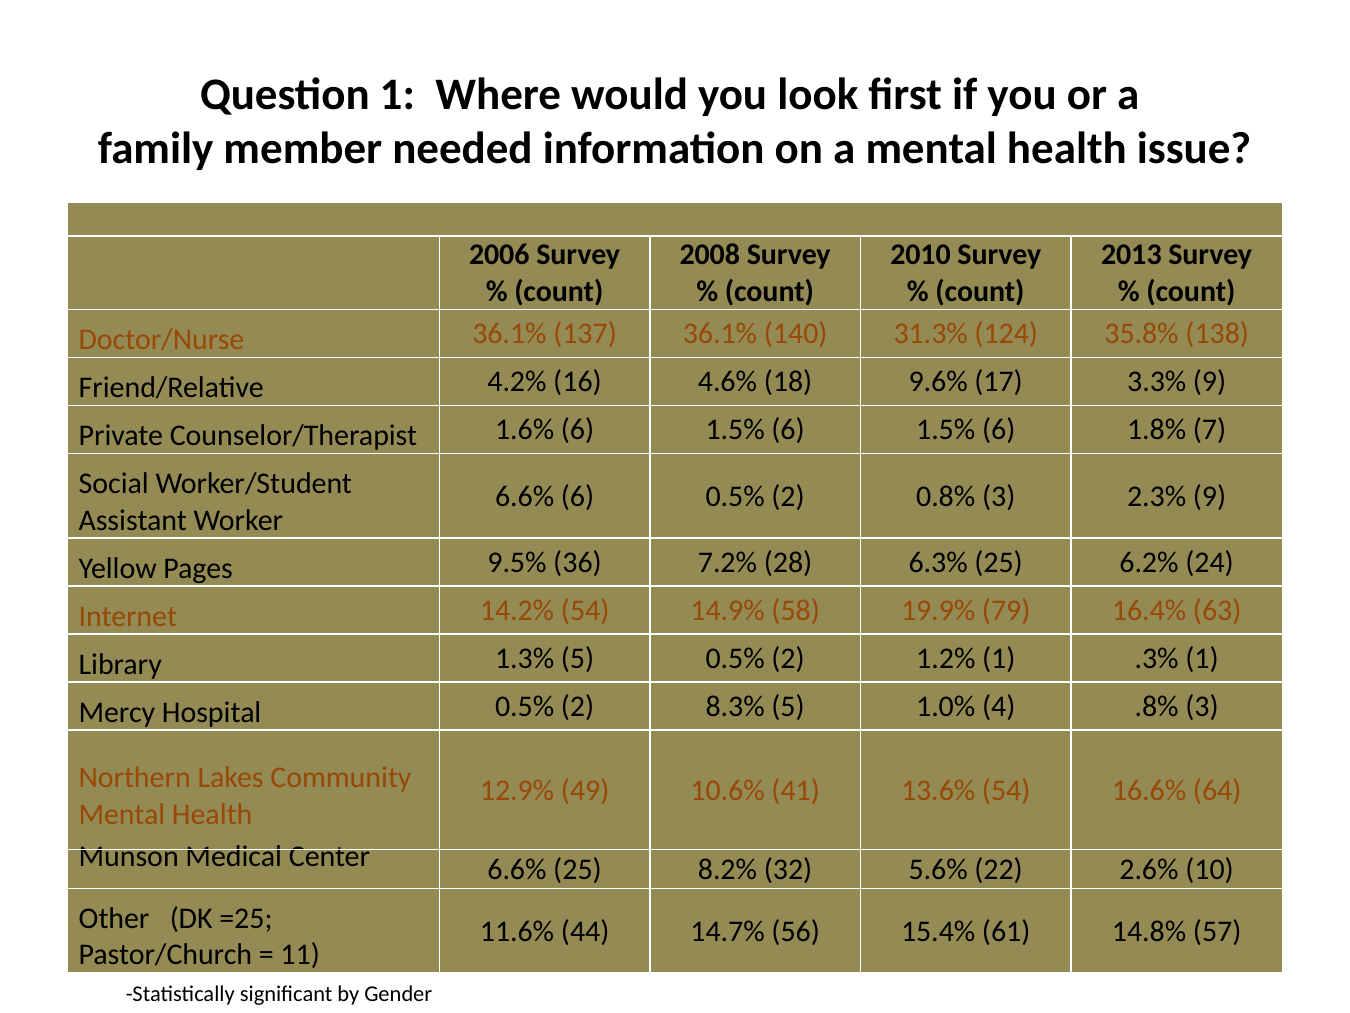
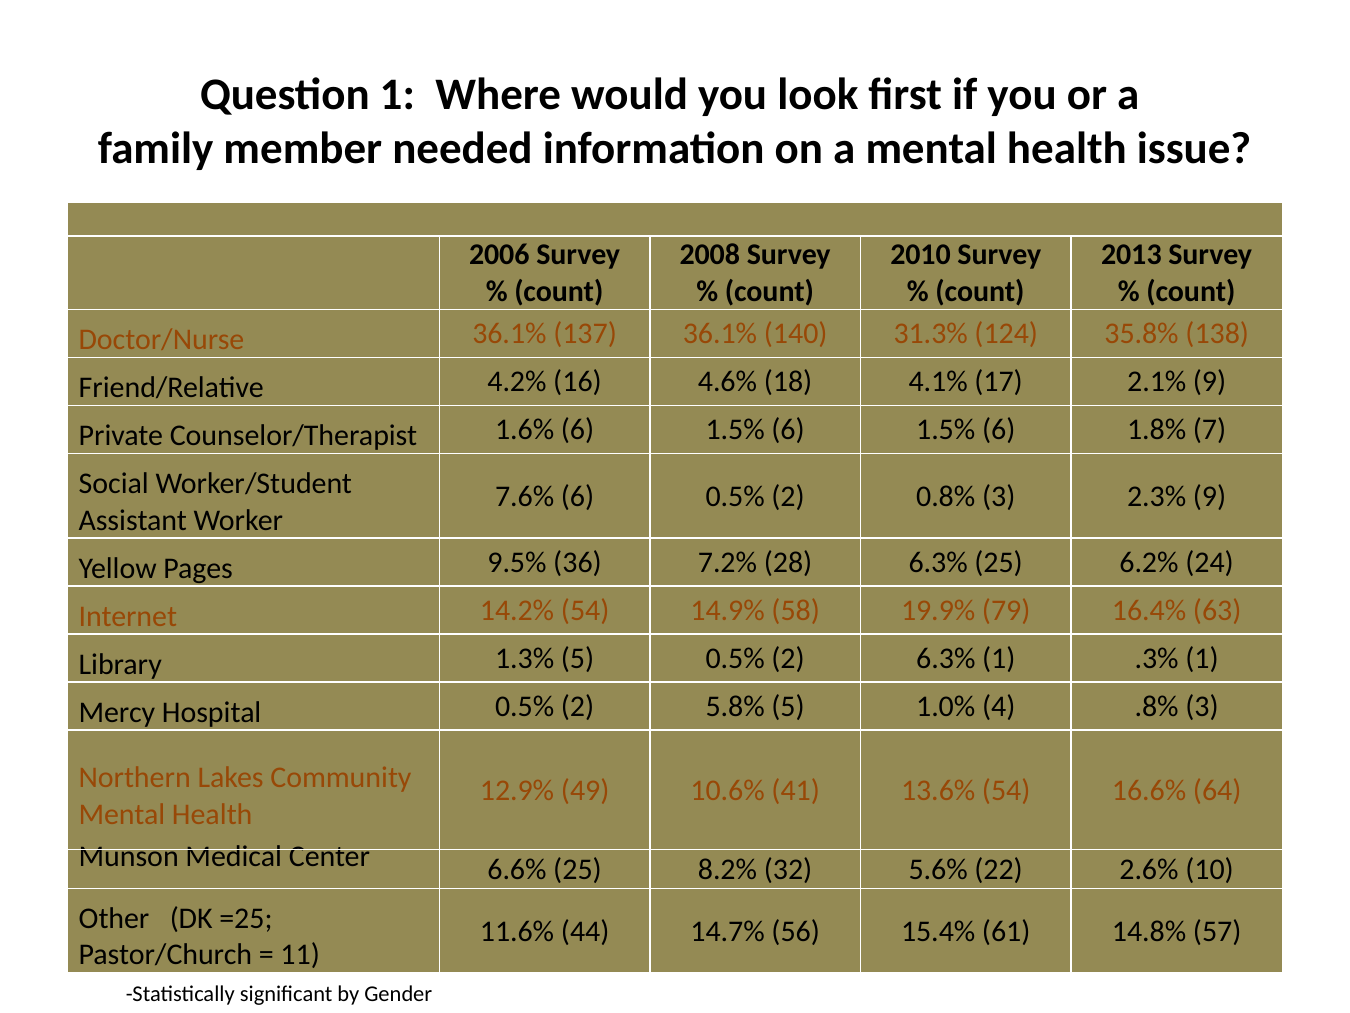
9.6%: 9.6% -> 4.1%
3.3%: 3.3% -> 2.1%
6.6% at (525, 496): 6.6% -> 7.6%
2 1.2%: 1.2% -> 6.3%
8.3%: 8.3% -> 5.8%
